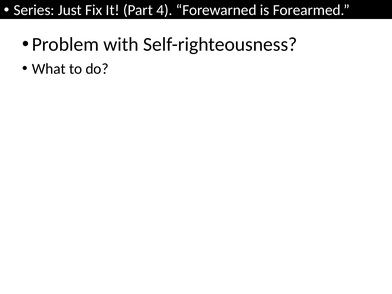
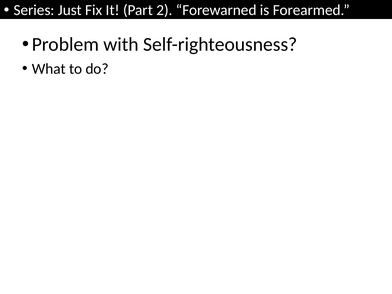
4: 4 -> 2
